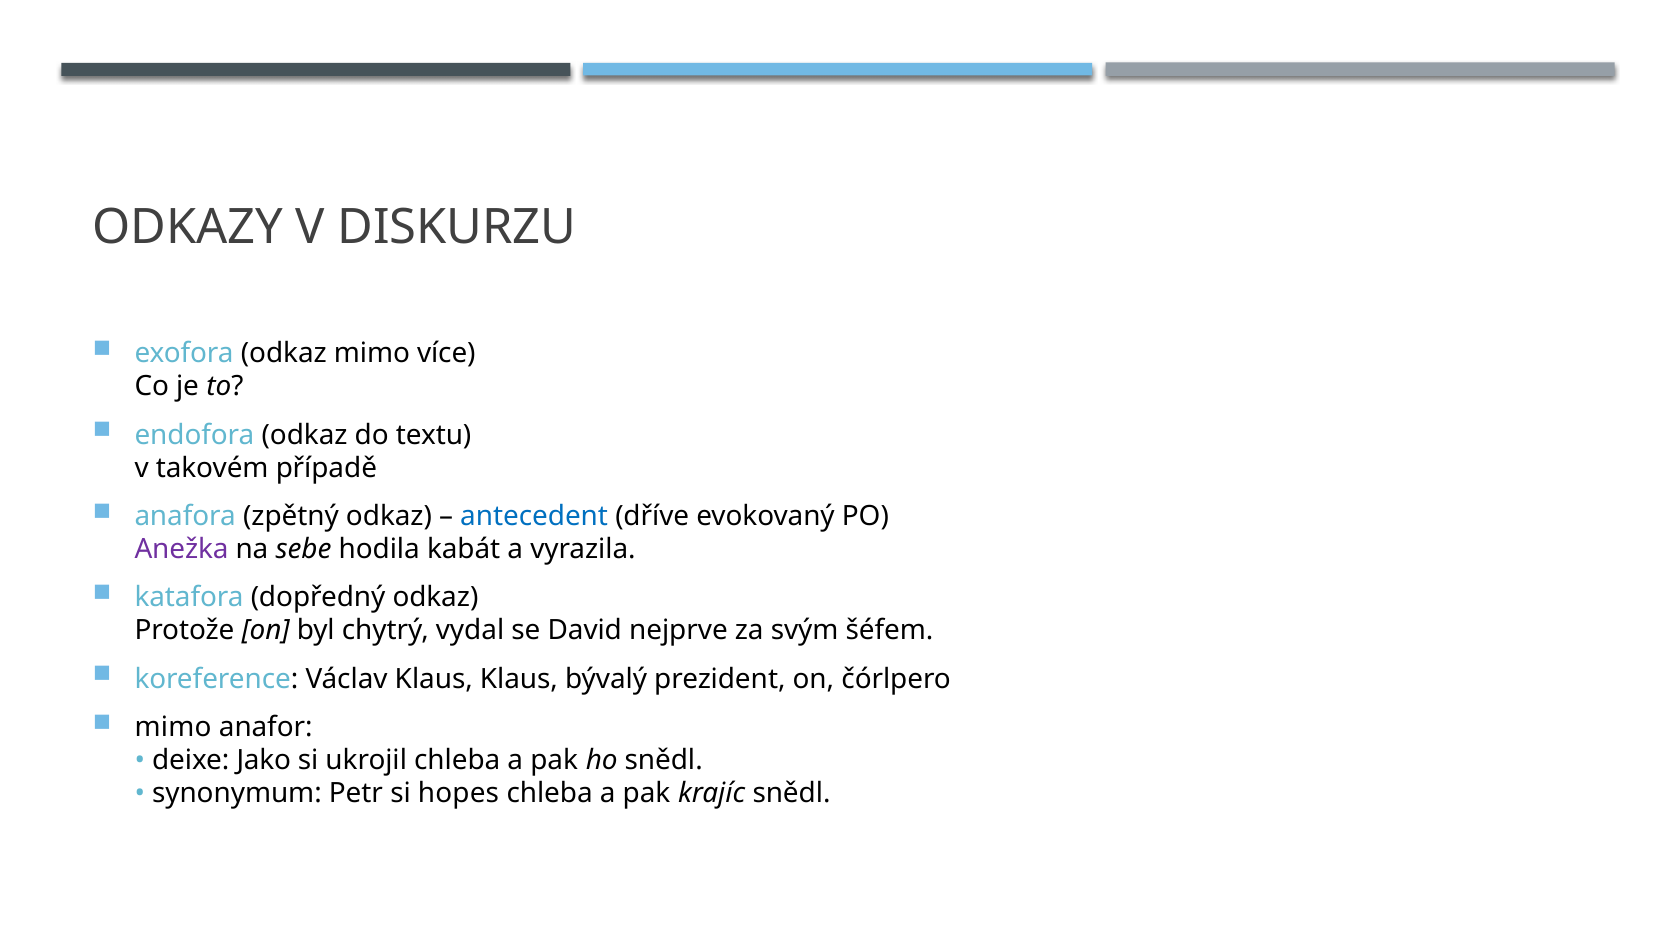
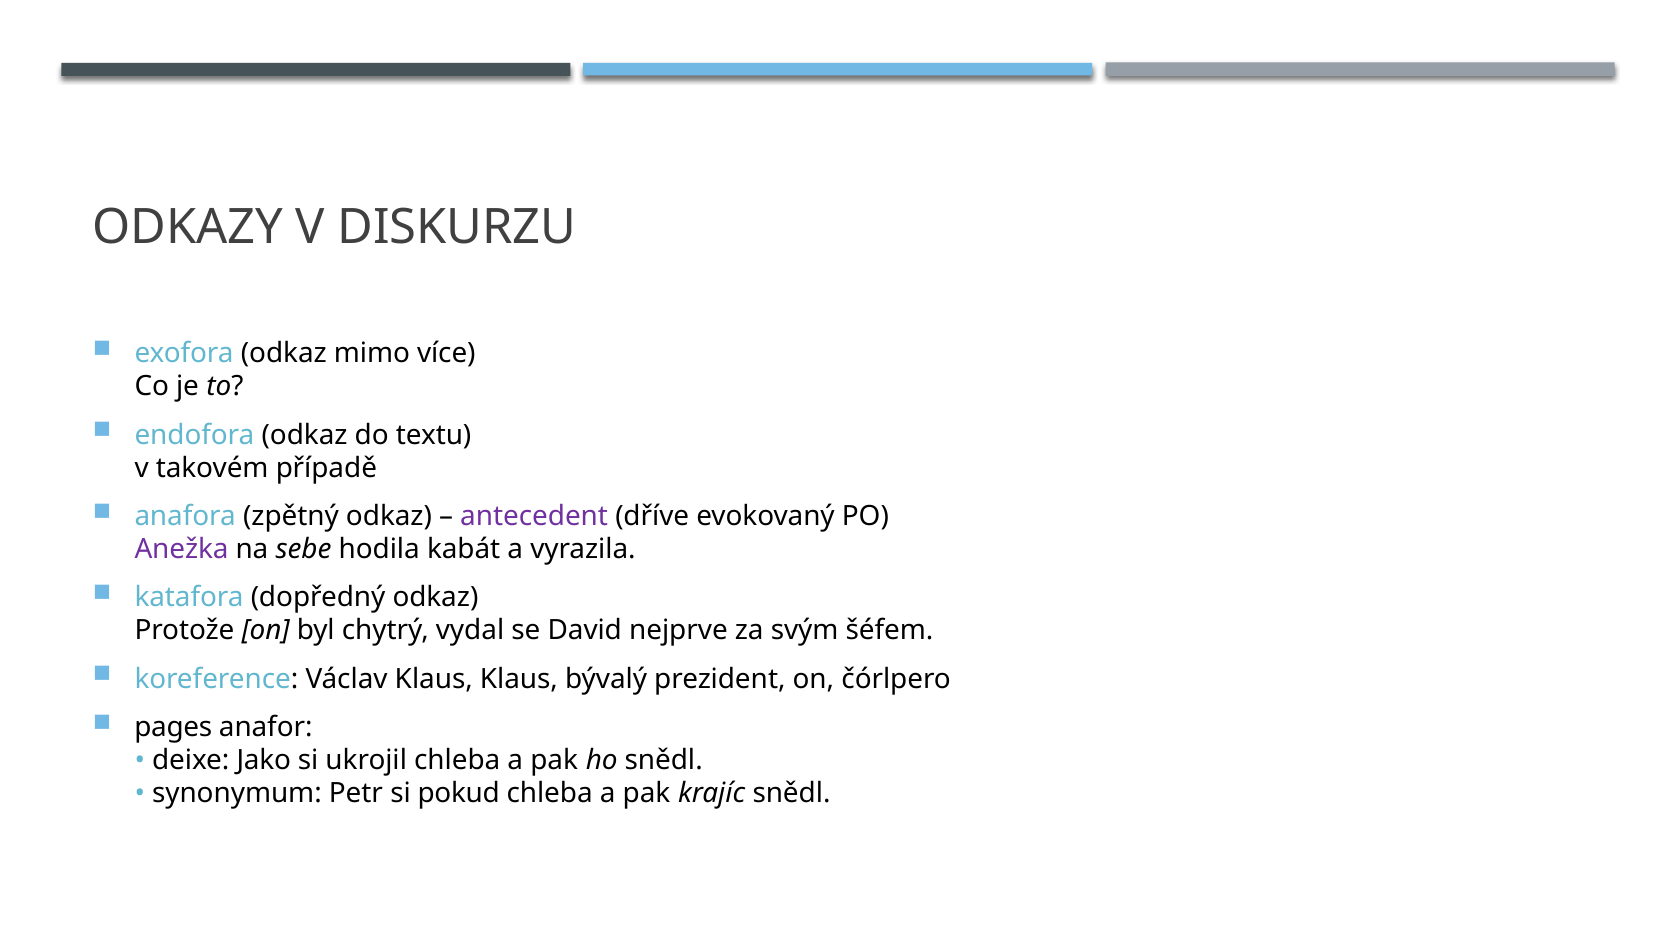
antecedent colour: blue -> purple
mimo at (173, 727): mimo -> pages
hopes: hopes -> pokud
